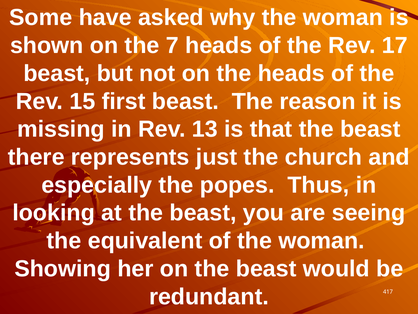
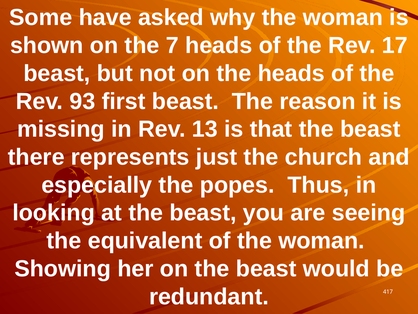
15: 15 -> 93
